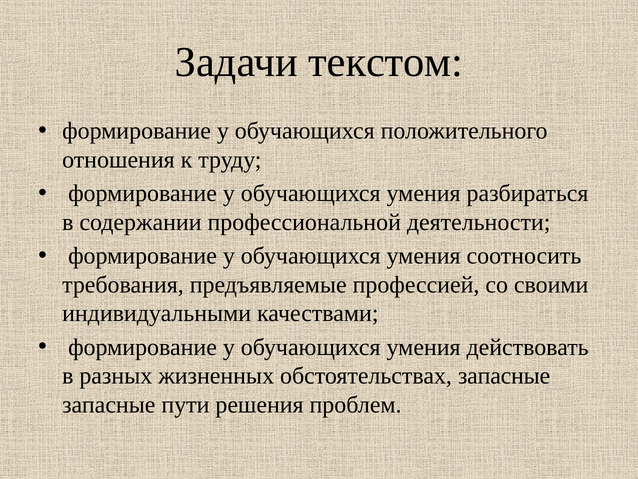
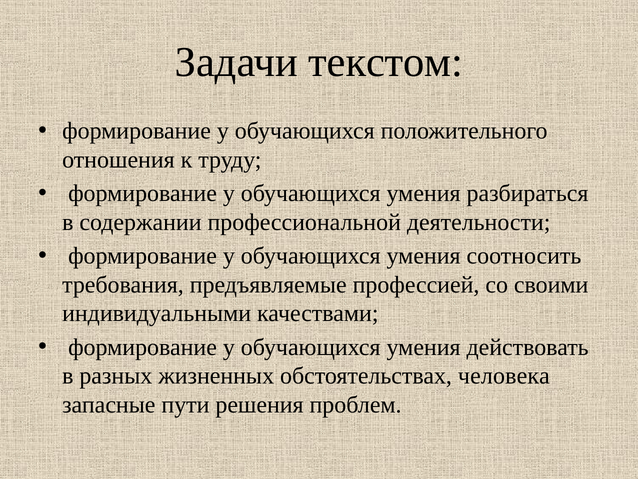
обстоятельствах запасные: запасные -> человека
